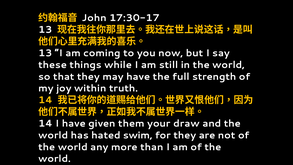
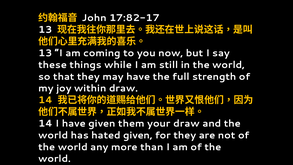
17:30-17: 17:30-17 -> 17:82-17
within truth: truth -> draw
hated swim: swim -> given
